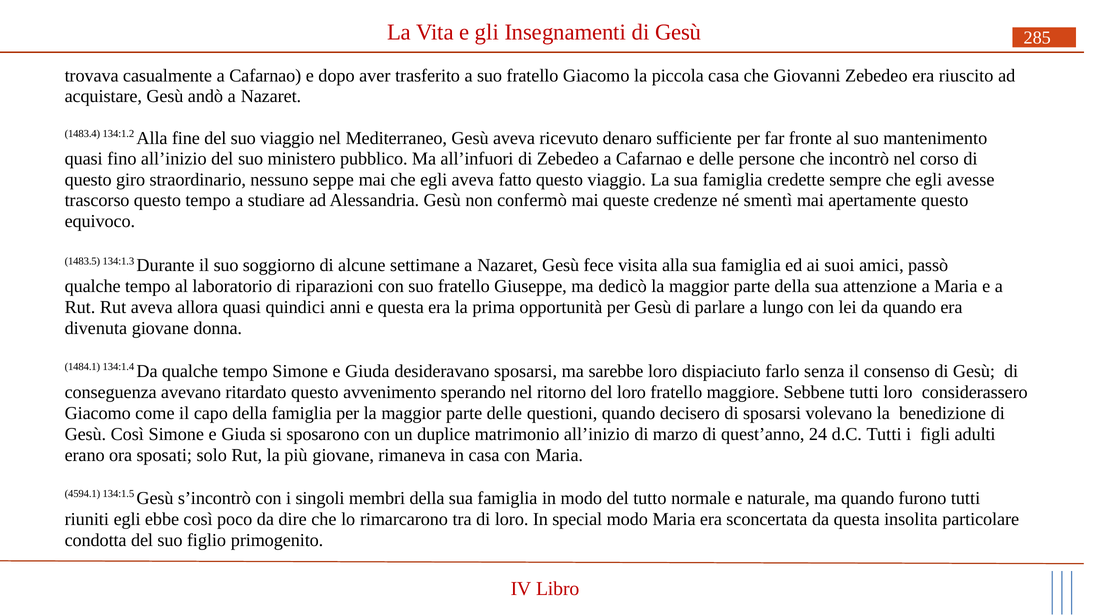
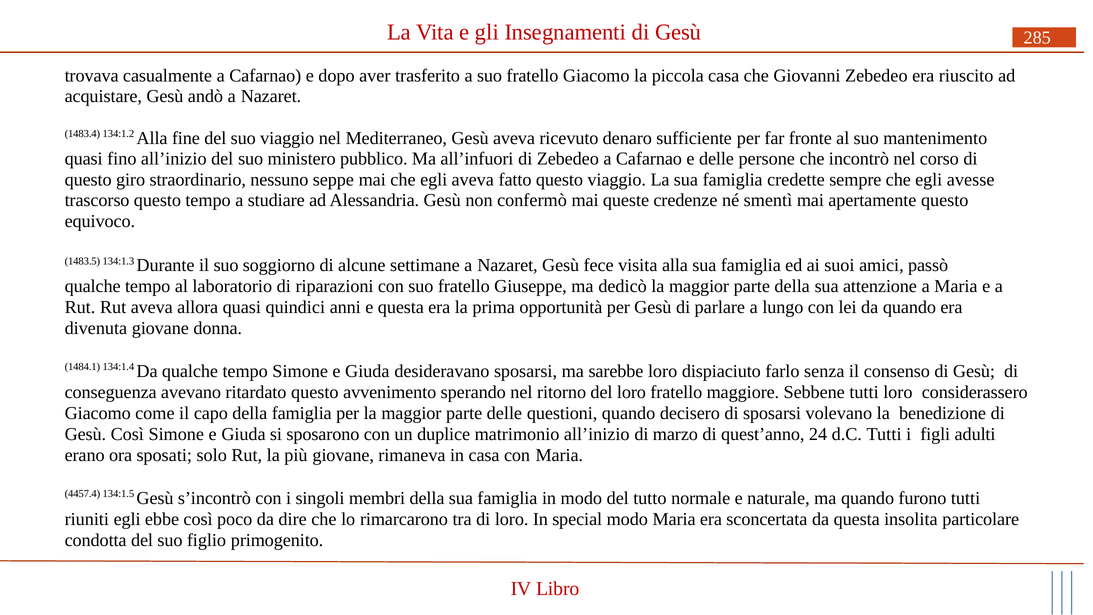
4594.1: 4594.1 -> 4457.4
